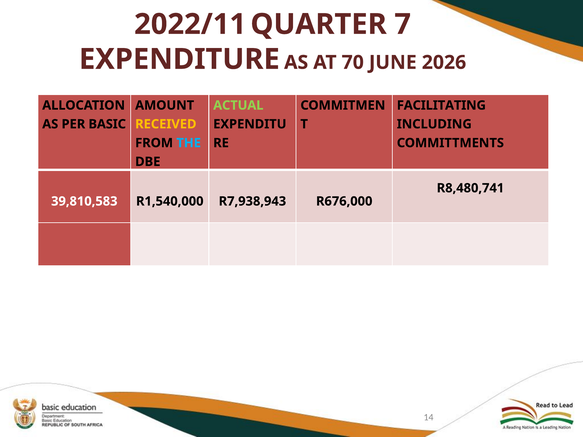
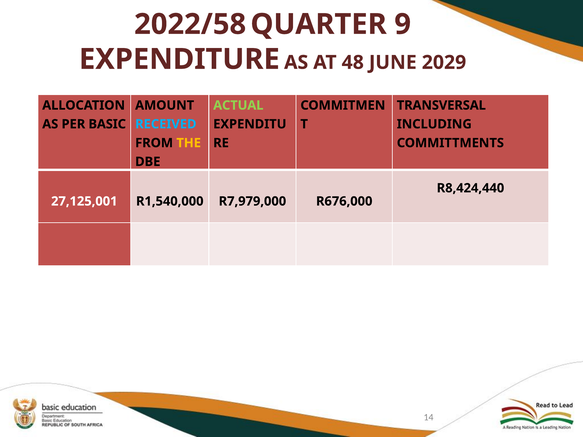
2022/11: 2022/11 -> 2022/58
7: 7 -> 9
70: 70 -> 48
2026: 2026 -> 2029
FACILITATING: FACILITATING -> TRANSVERSAL
RECEIVED colour: yellow -> light blue
THE colour: light blue -> yellow
R8,480,741: R8,480,741 -> R8,424,440
39,810,583: 39,810,583 -> 27,125,001
R7,938,943: R7,938,943 -> R7,979,000
